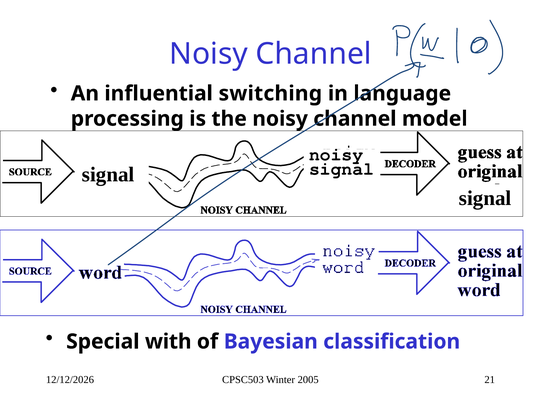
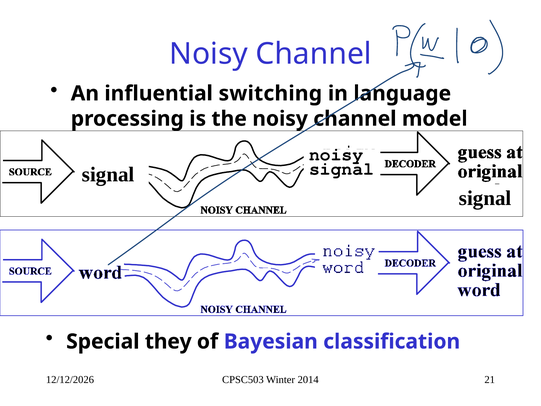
with: with -> they
2005: 2005 -> 2014
